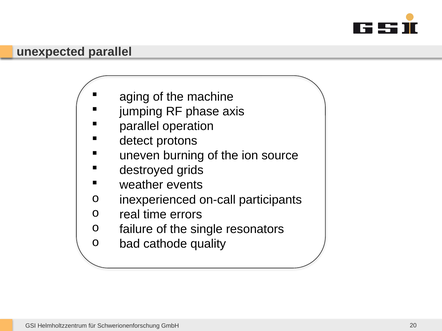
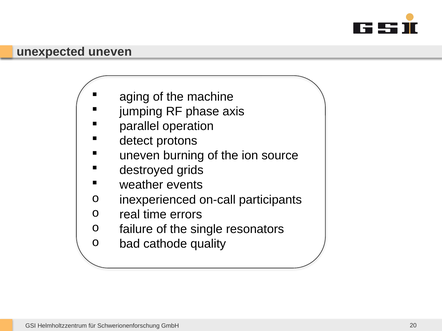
unexpected parallel: parallel -> uneven
